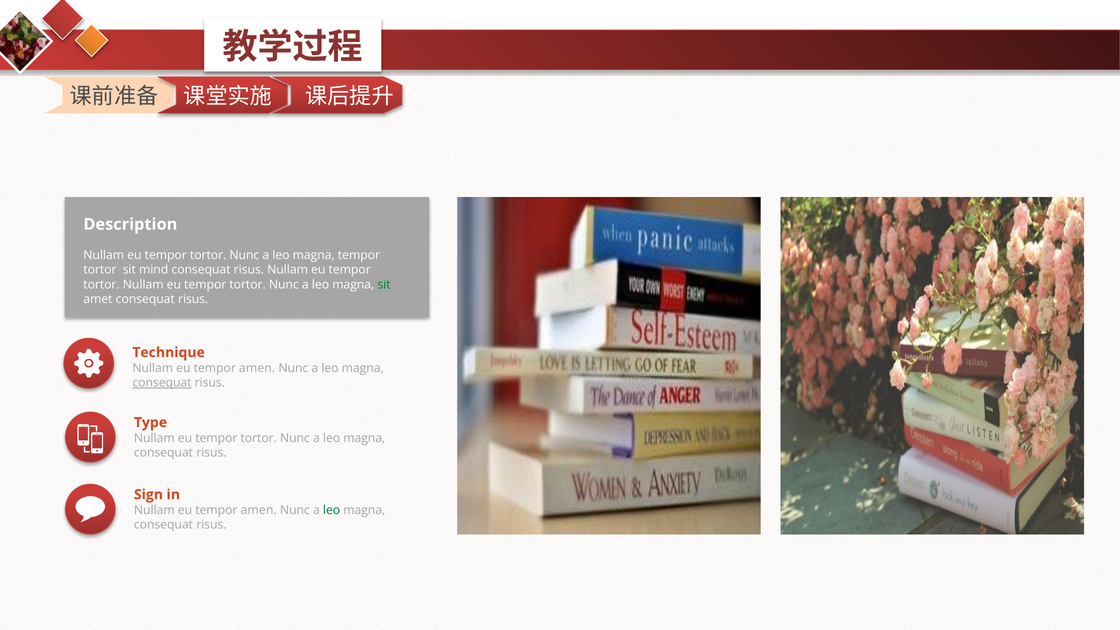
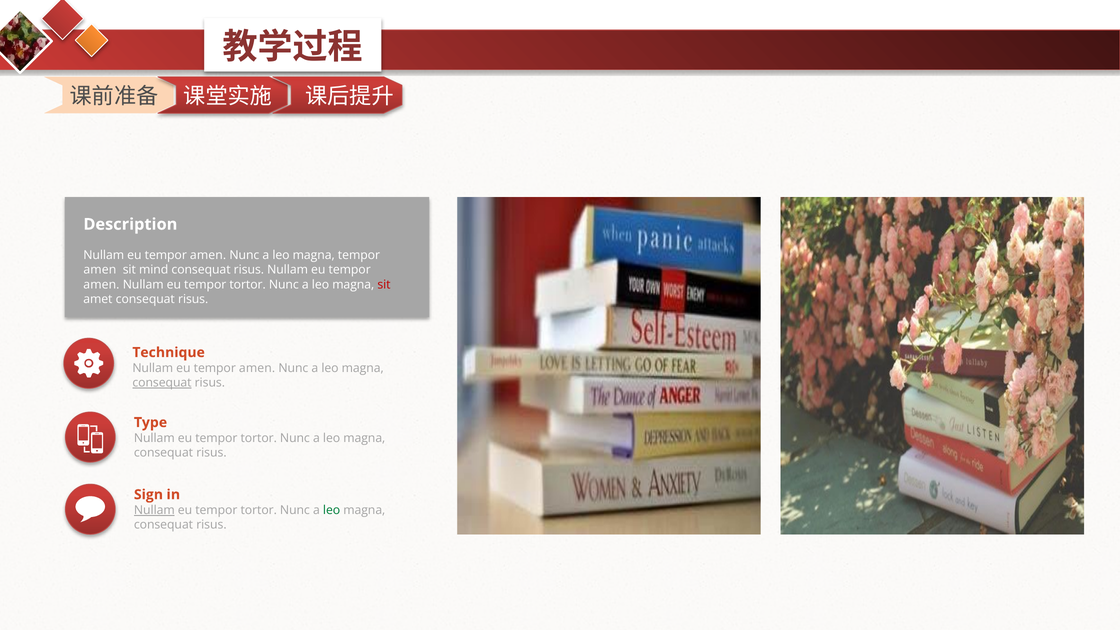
tortor at (208, 255): tortor -> amen
tortor at (100, 270): tortor -> amen
tortor at (101, 285): tortor -> amen
sit at (384, 285) colour: green -> red
Nullam at (154, 510) underline: none -> present
amen at (259, 510): amen -> tortor
